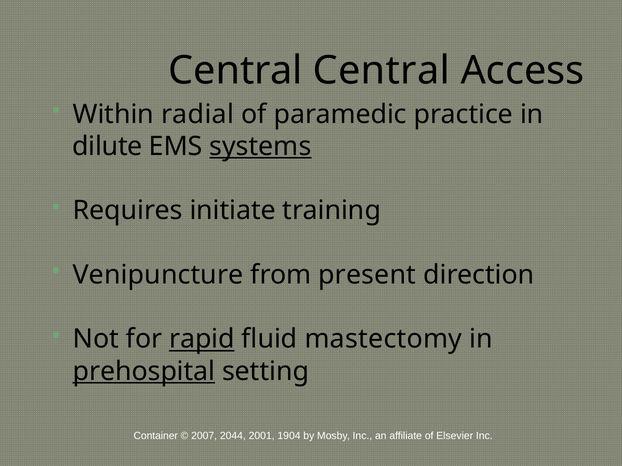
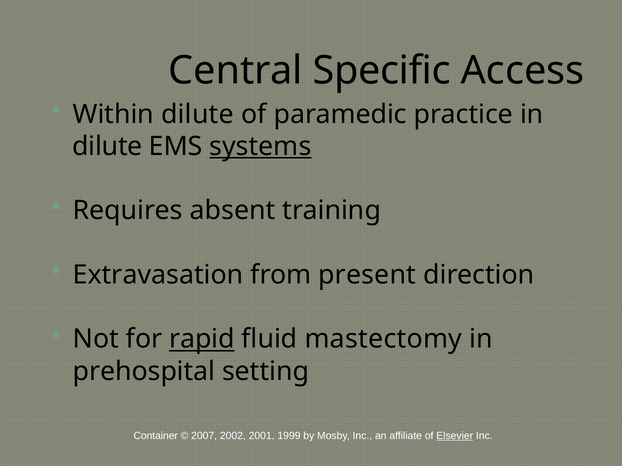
Central Central: Central -> Specific
Within radial: radial -> dilute
initiate: initiate -> absent
Venipuncture: Venipuncture -> Extravasation
prehospital underline: present -> none
2044: 2044 -> 2002
1904: 1904 -> 1999
Elsevier underline: none -> present
